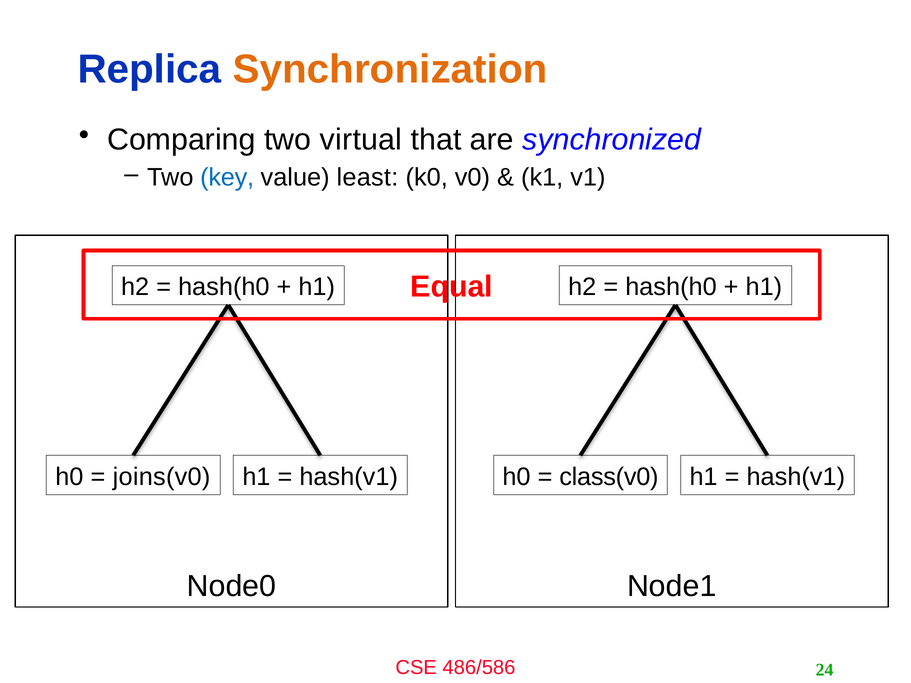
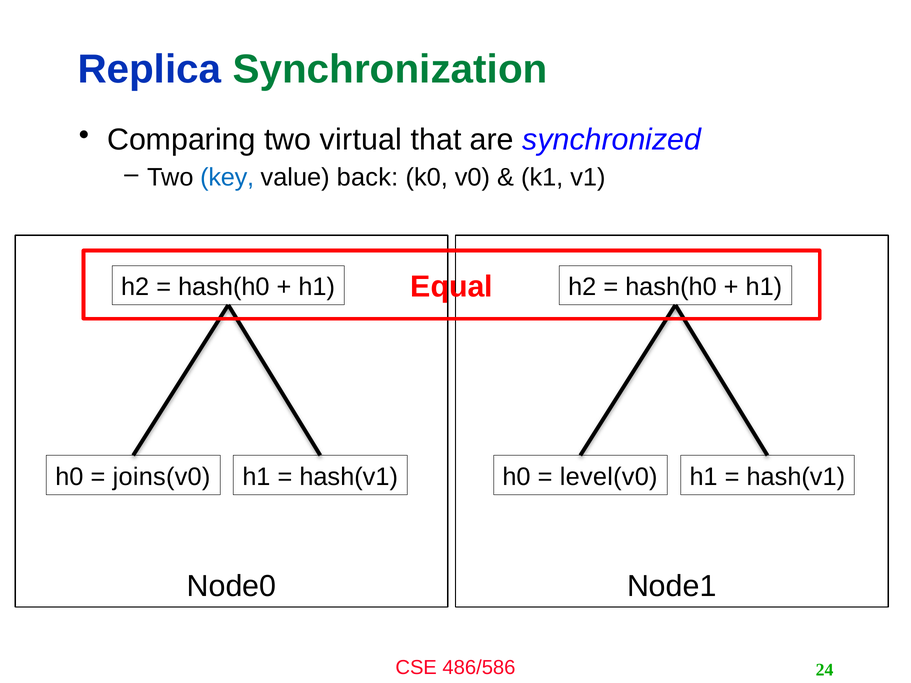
Synchronization colour: orange -> green
least: least -> back
class(v0: class(v0 -> level(v0
